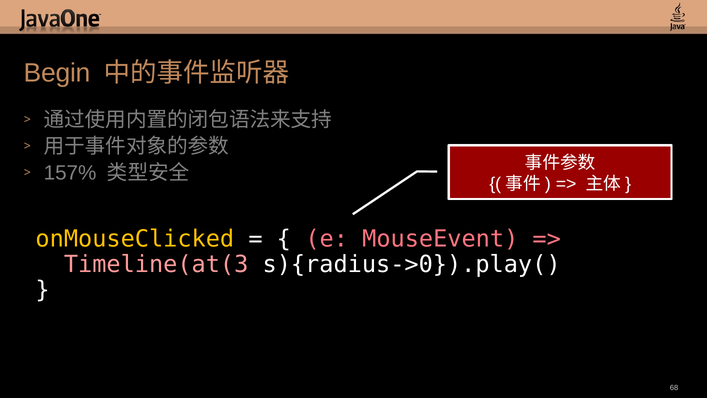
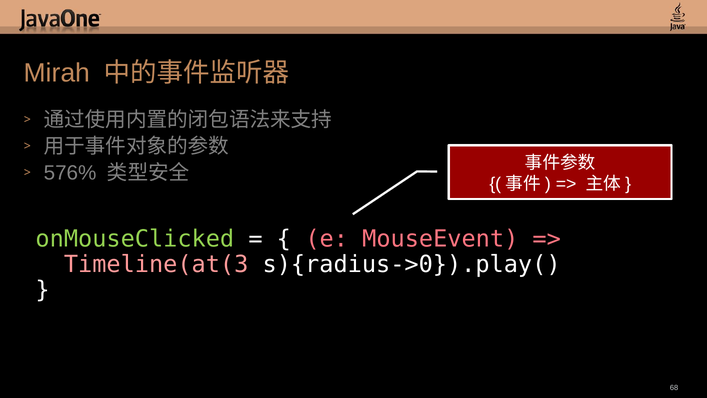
Begin: Begin -> Mirah
157%: 157% -> 576%
onMouseClicked colour: yellow -> light green
